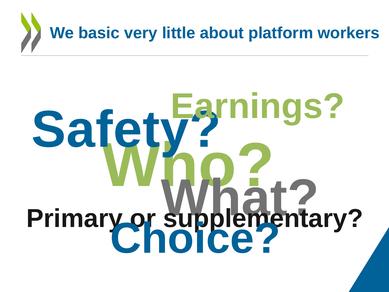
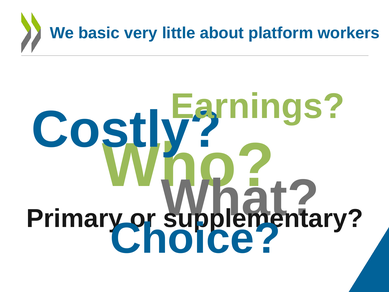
Safety: Safety -> Costly
